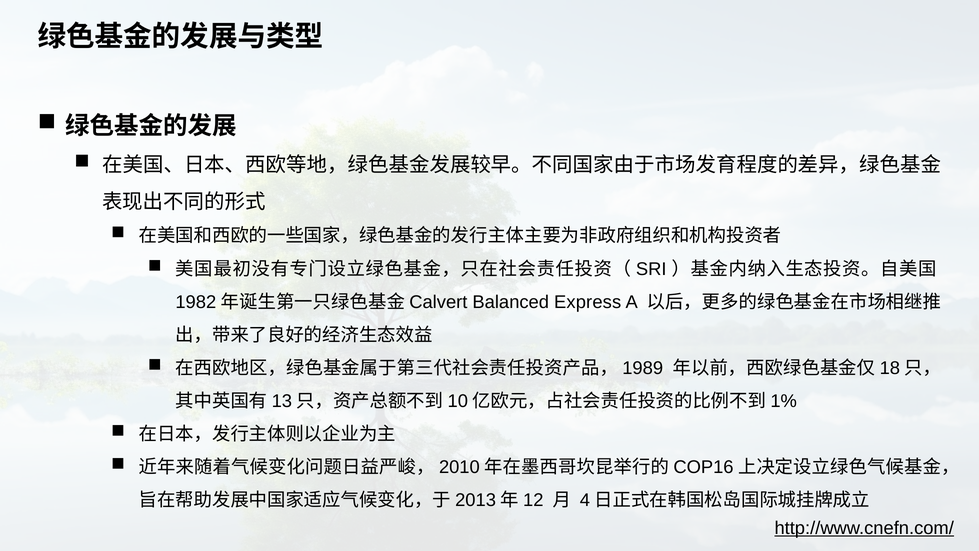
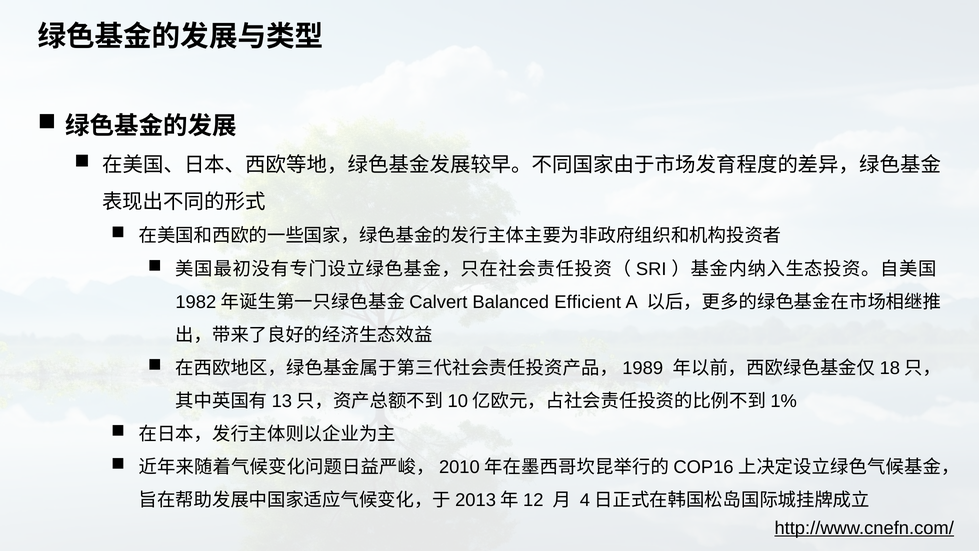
Express: Express -> Efficient
